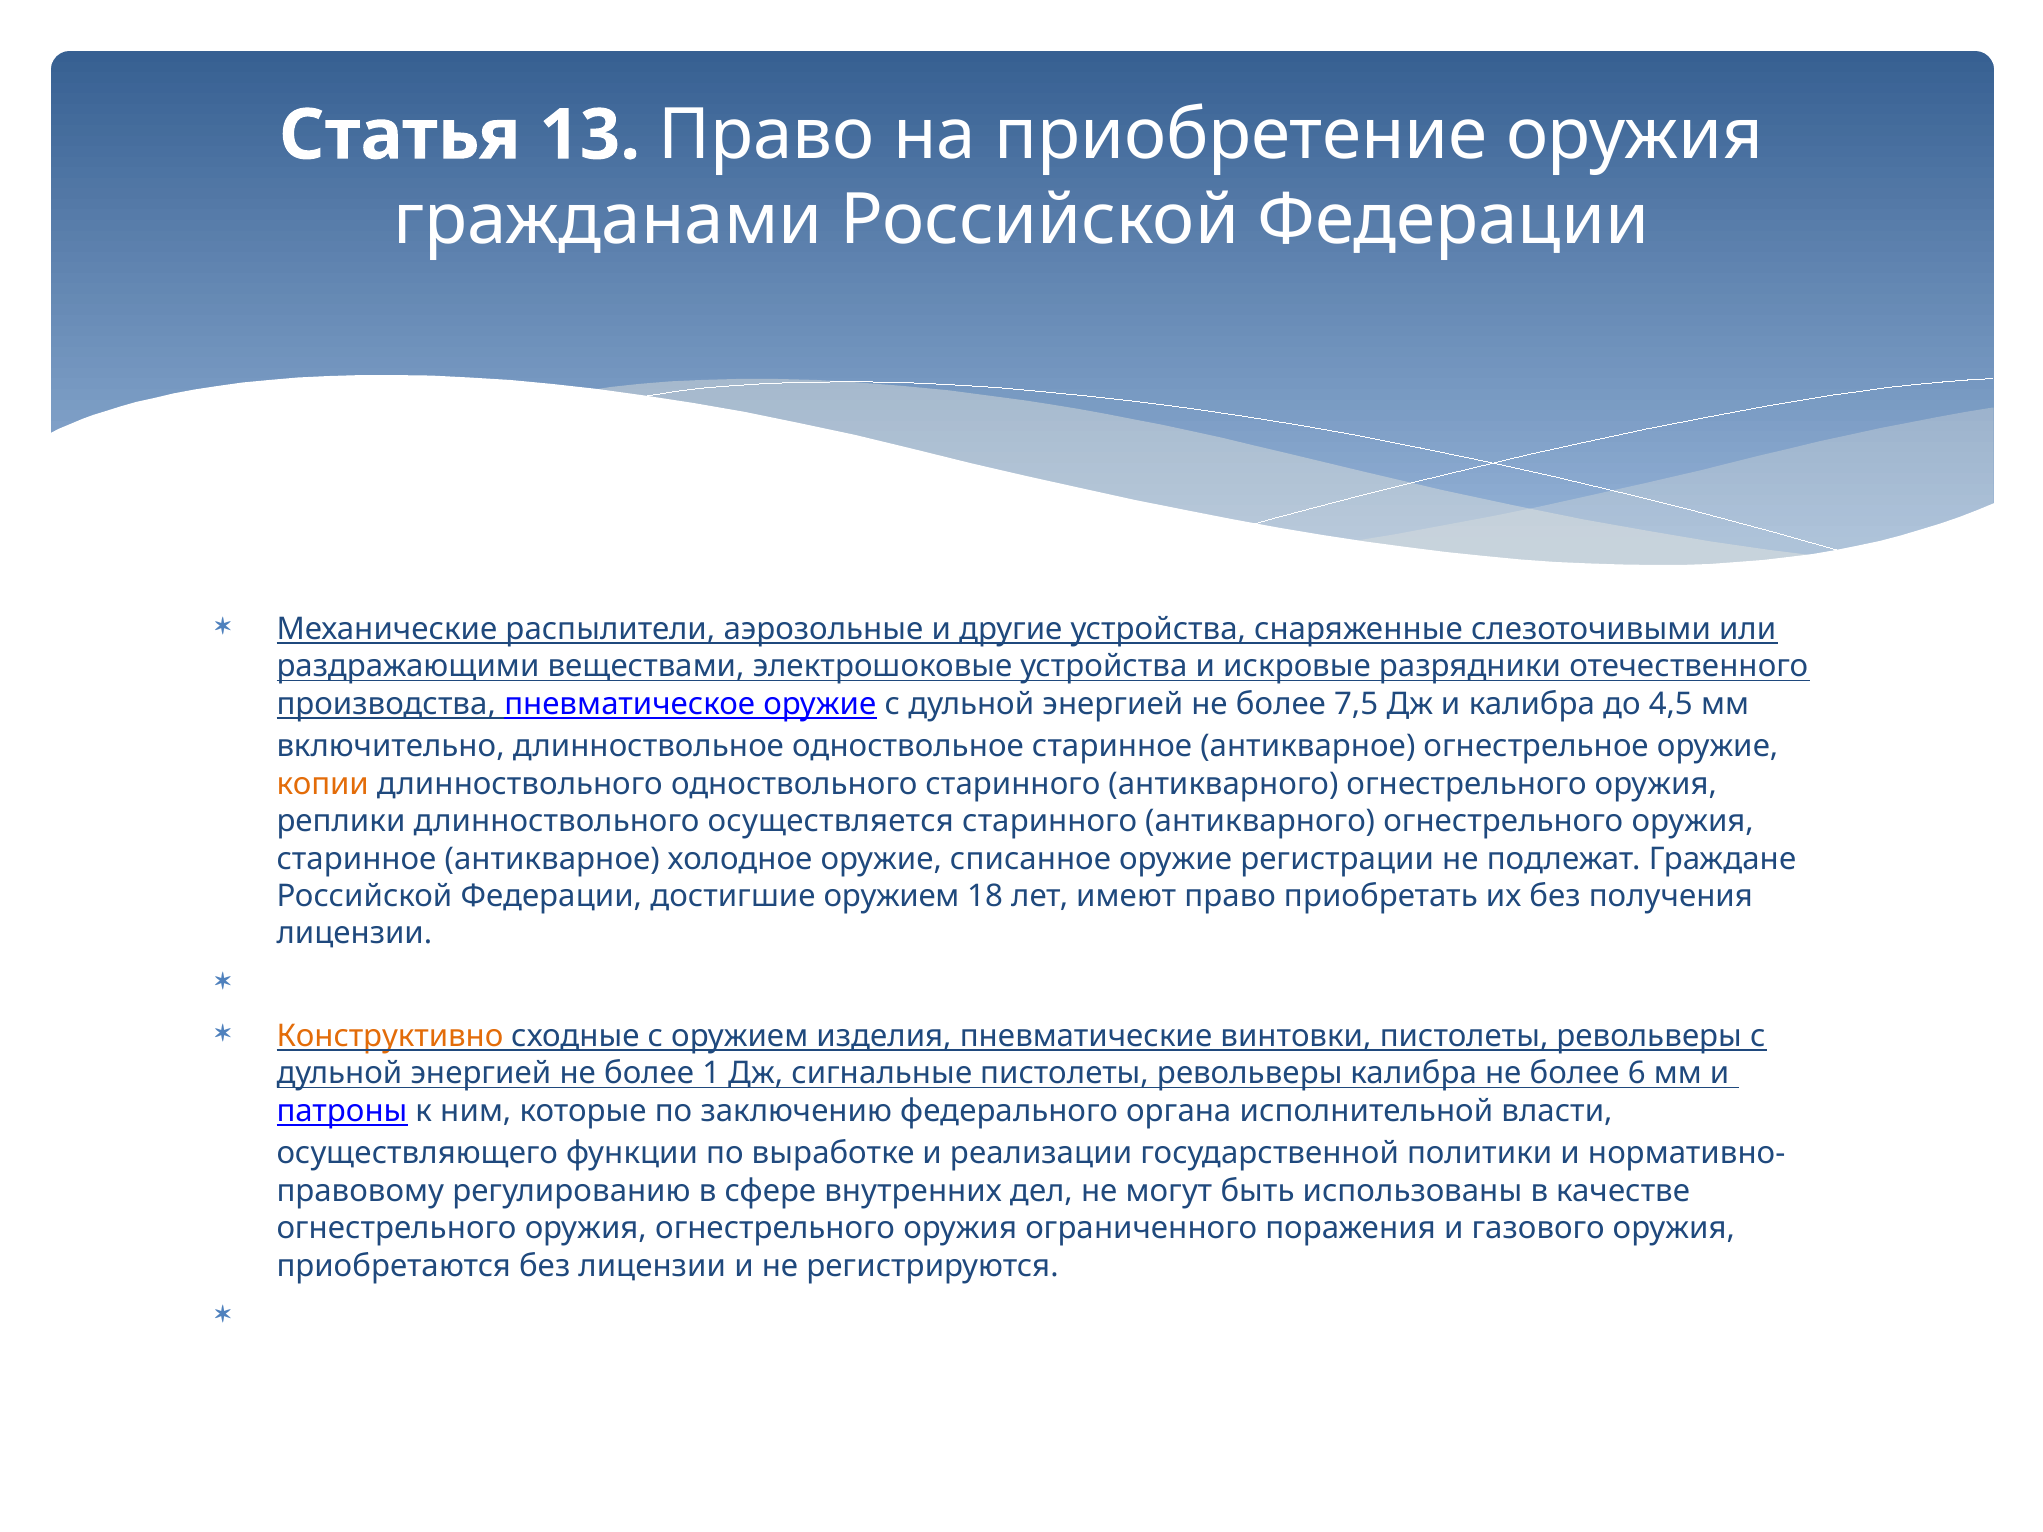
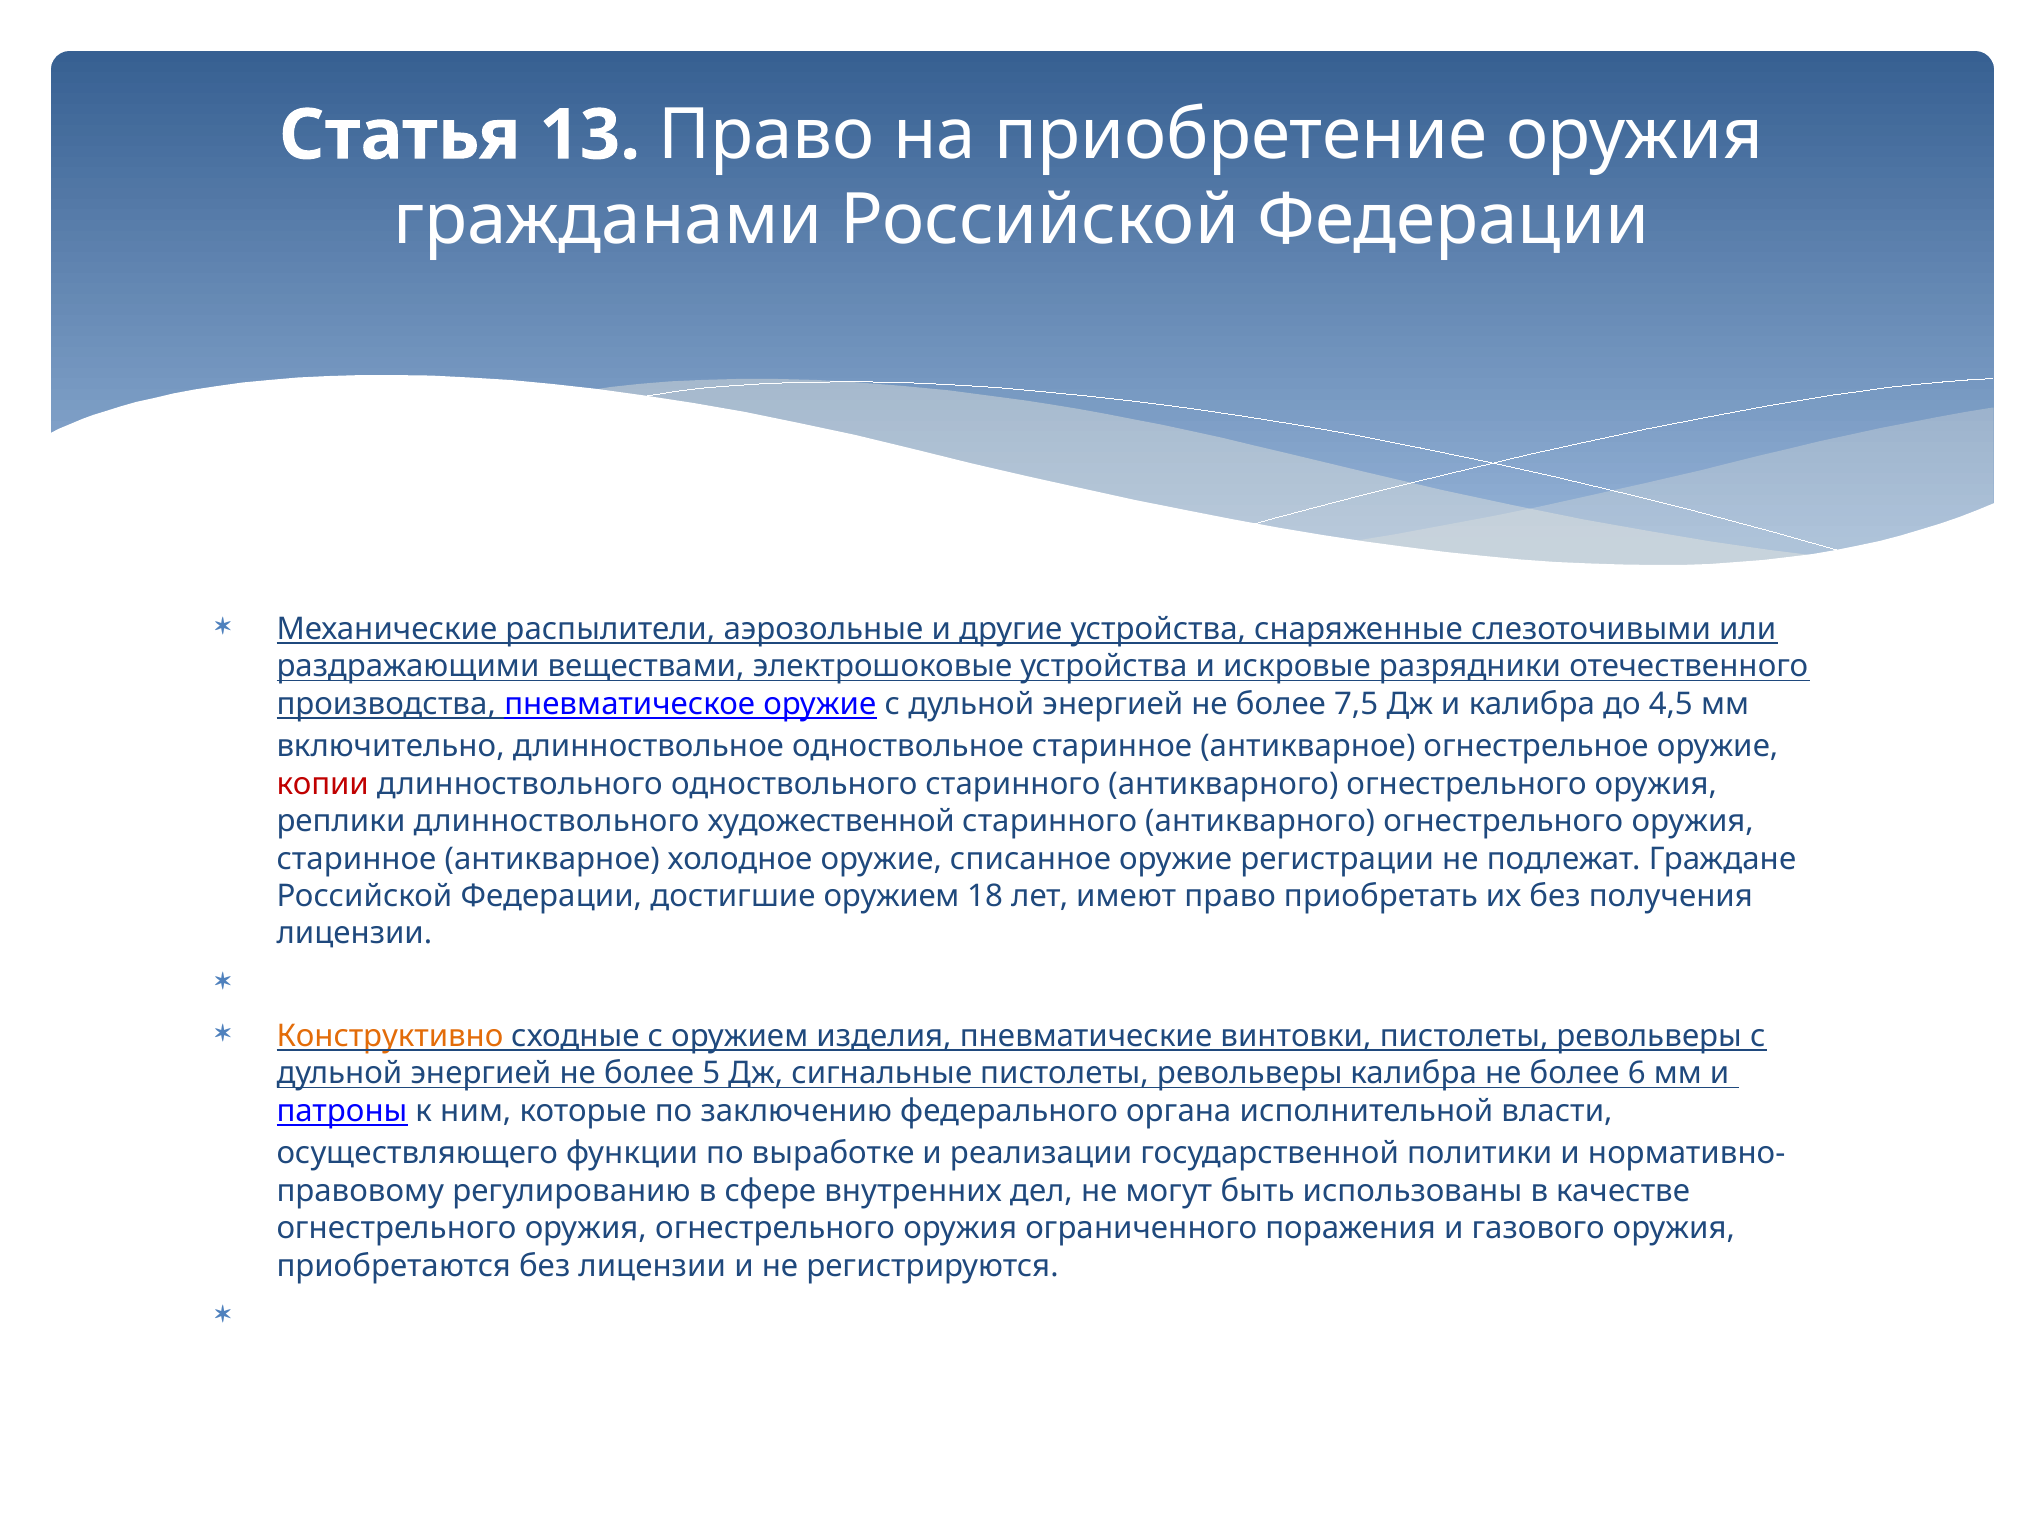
копии colour: orange -> red
осуществляется: осуществляется -> художественной
1: 1 -> 5
